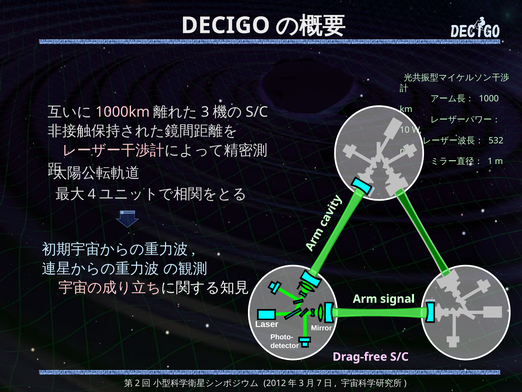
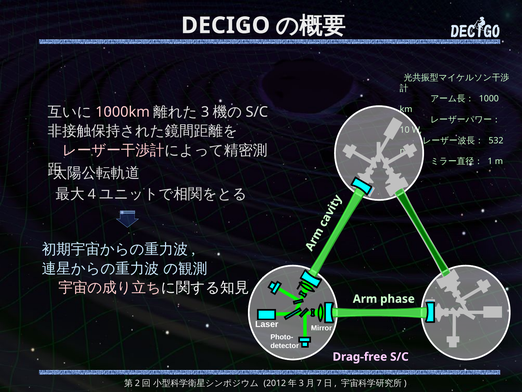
signal: signal -> phase
